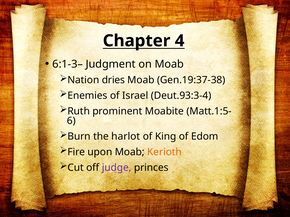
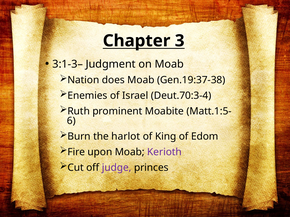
4: 4 -> 3
6:1-3–: 6:1-3– -> 3:1-3–
dries: dries -> does
Deut.93:3-4: Deut.93:3-4 -> Deut.70:3-4
Kerioth colour: orange -> purple
